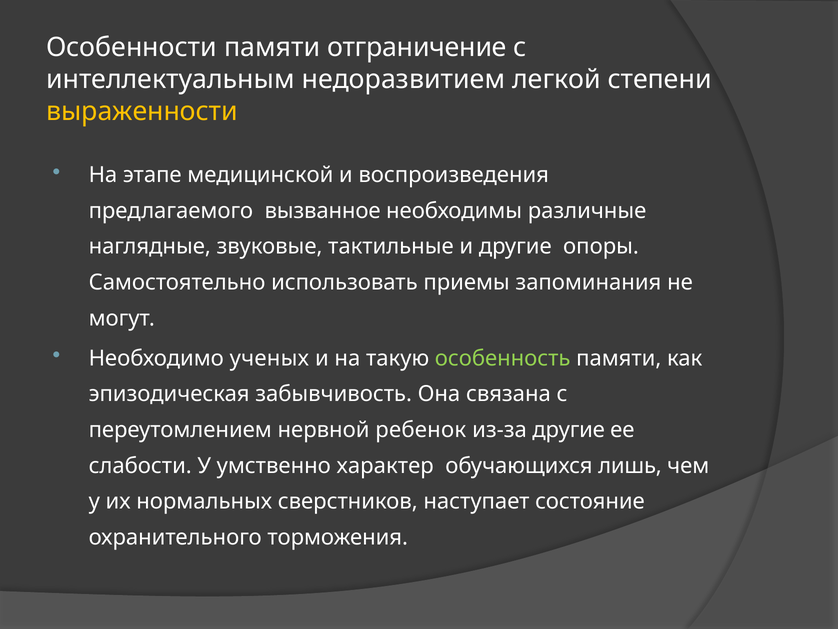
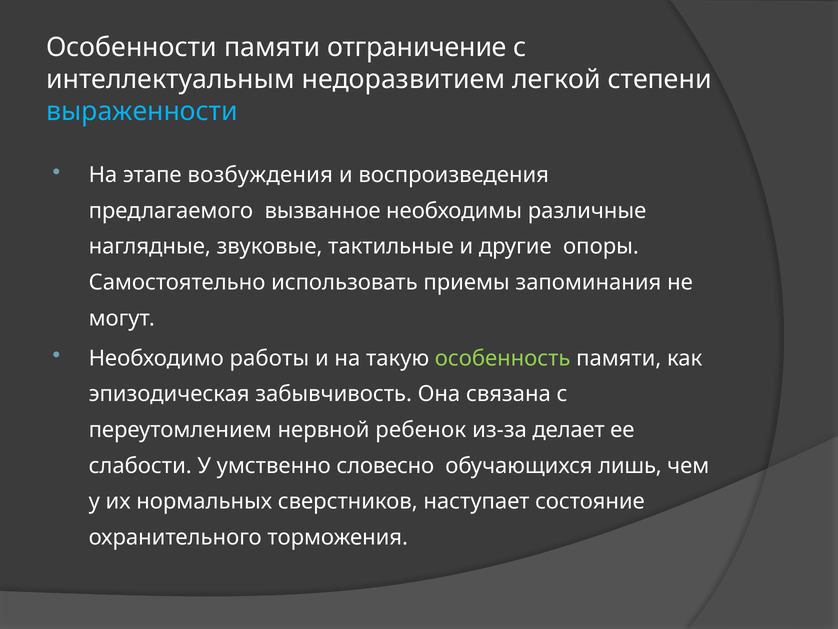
выраженности colour: yellow -> light blue
медицинской: медицинской -> возбуждения
ученых: ученых -> работы
из-за другие: другие -> делает
характер: характер -> словесно
